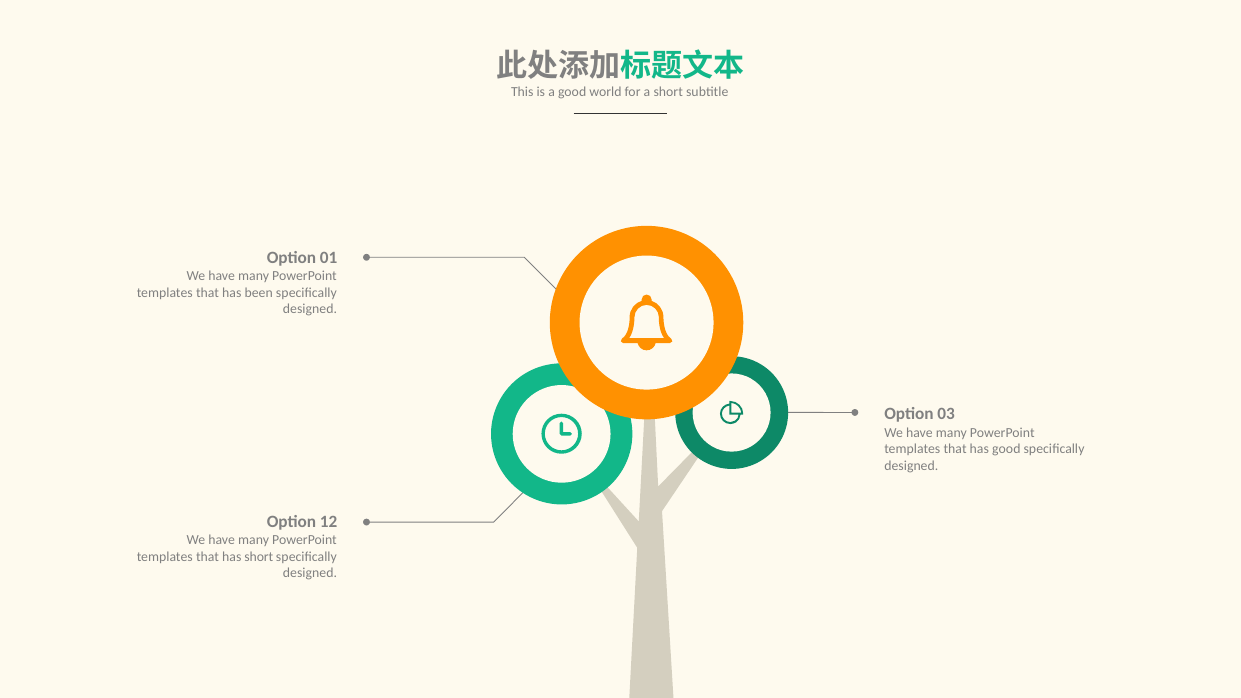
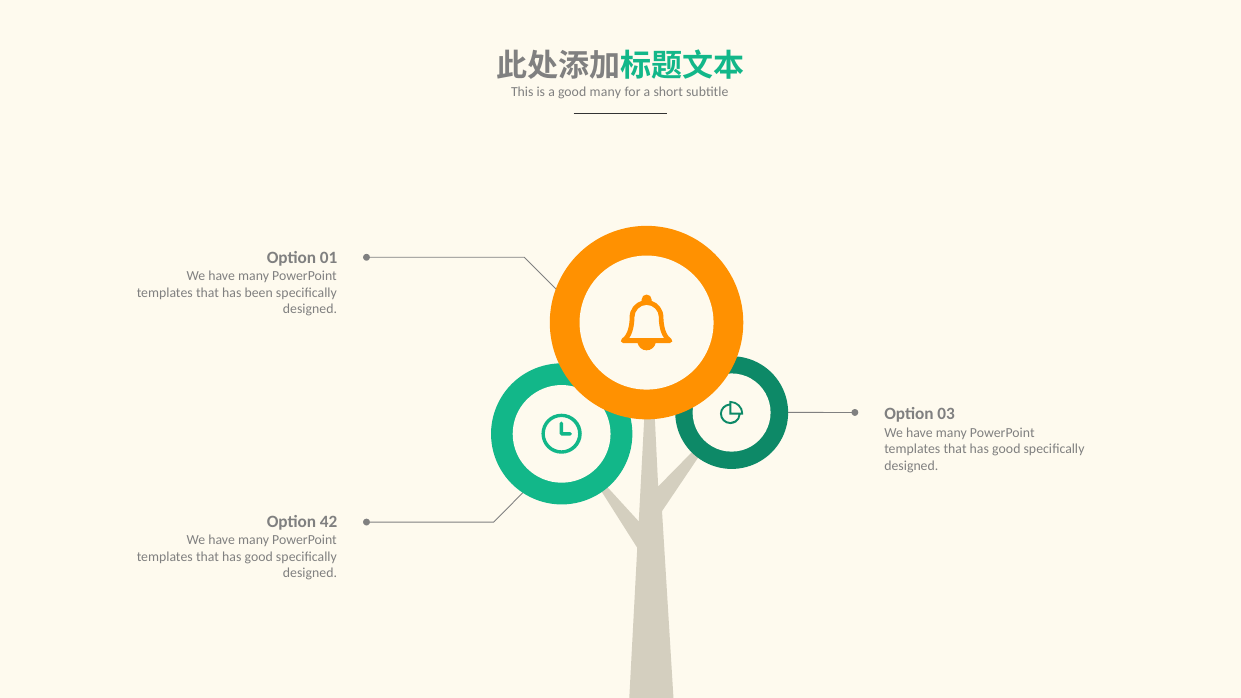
good world: world -> many
12: 12 -> 42
short at (259, 557): short -> good
